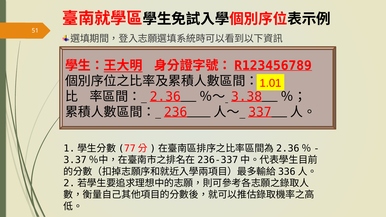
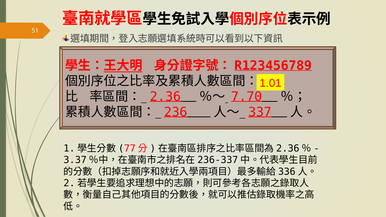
3.38: 3.38 -> 7.70
